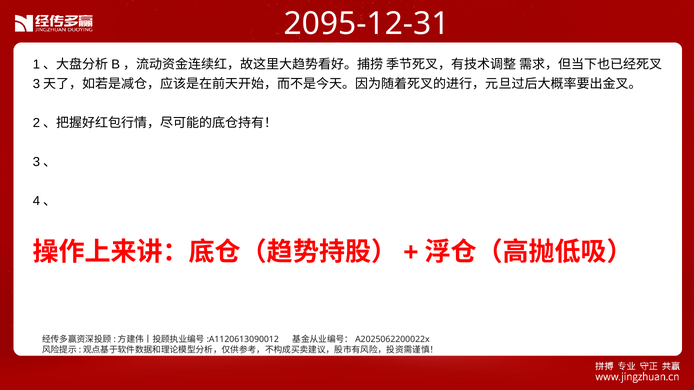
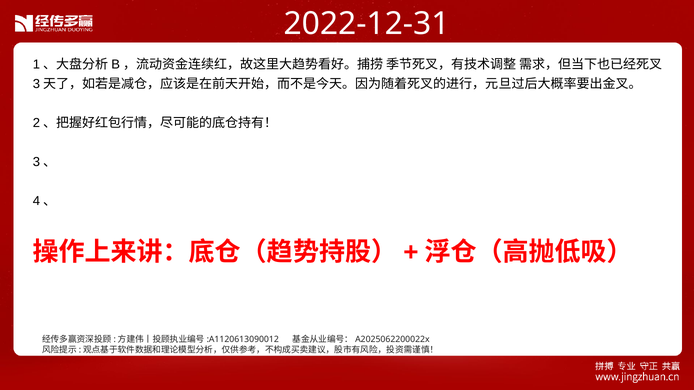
2095-12-31: 2095-12-31 -> 2022-12-31
